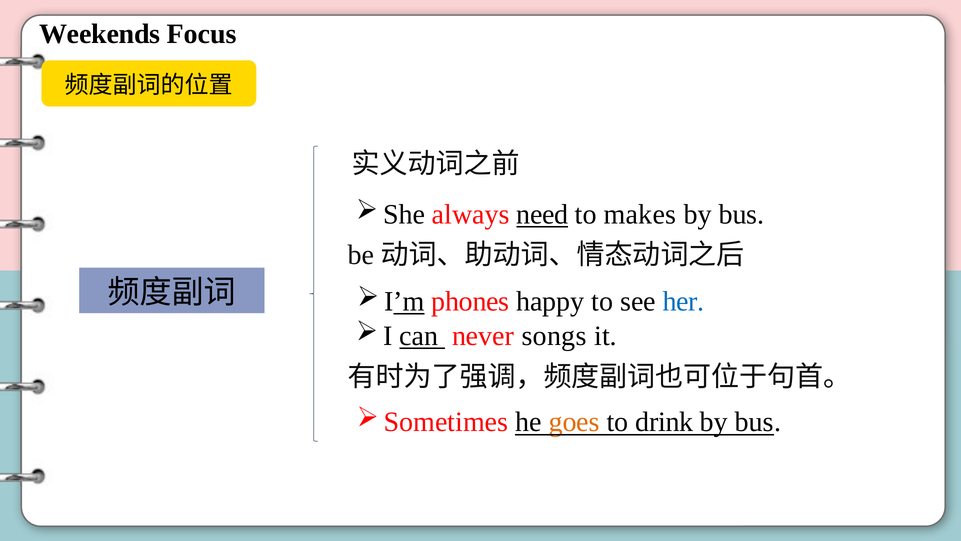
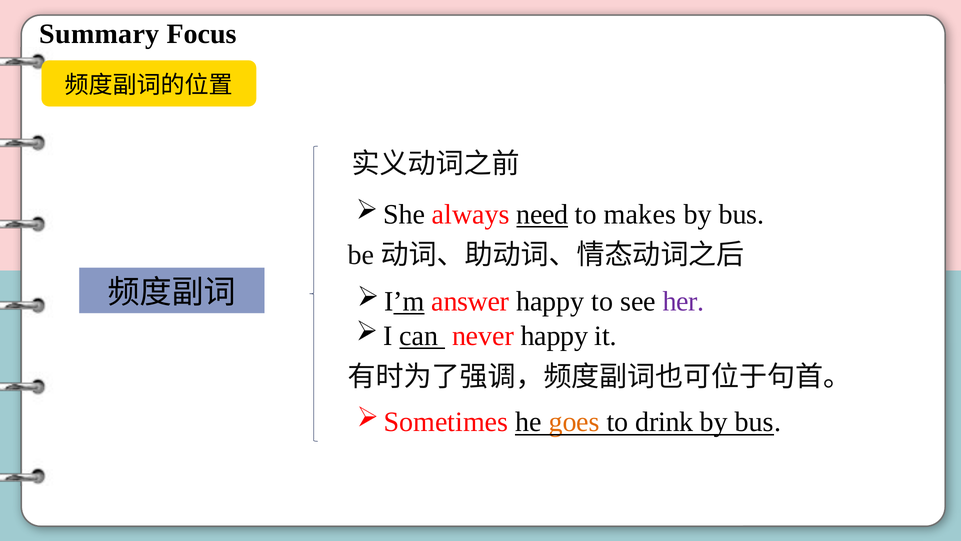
Weekends: Weekends -> Summary
phones: phones -> answer
her colour: blue -> purple
never songs: songs -> happy
